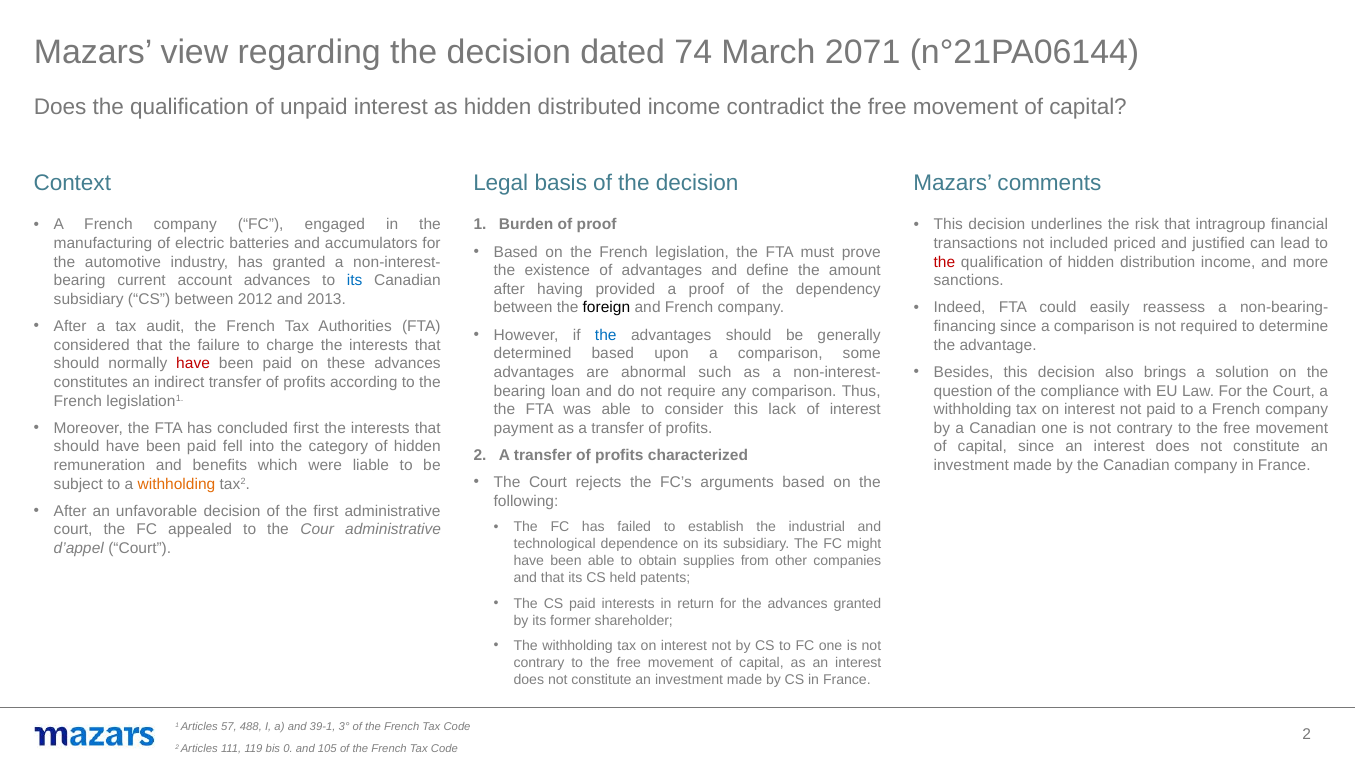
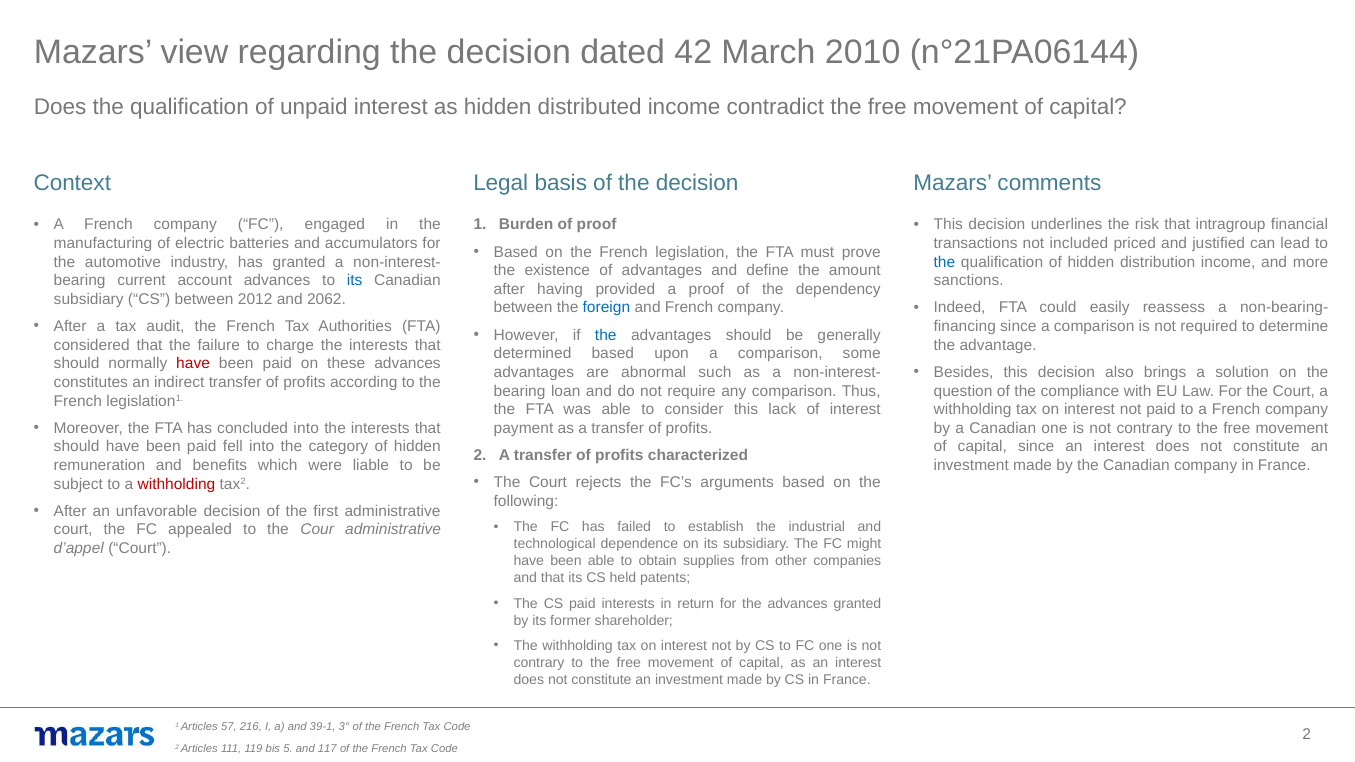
74: 74 -> 42
2071: 2071 -> 2010
the at (944, 262) colour: red -> blue
2013: 2013 -> 2062
foreign colour: black -> blue
concluded first: first -> into
withholding at (176, 484) colour: orange -> red
488: 488 -> 216
0: 0 -> 5
105: 105 -> 117
